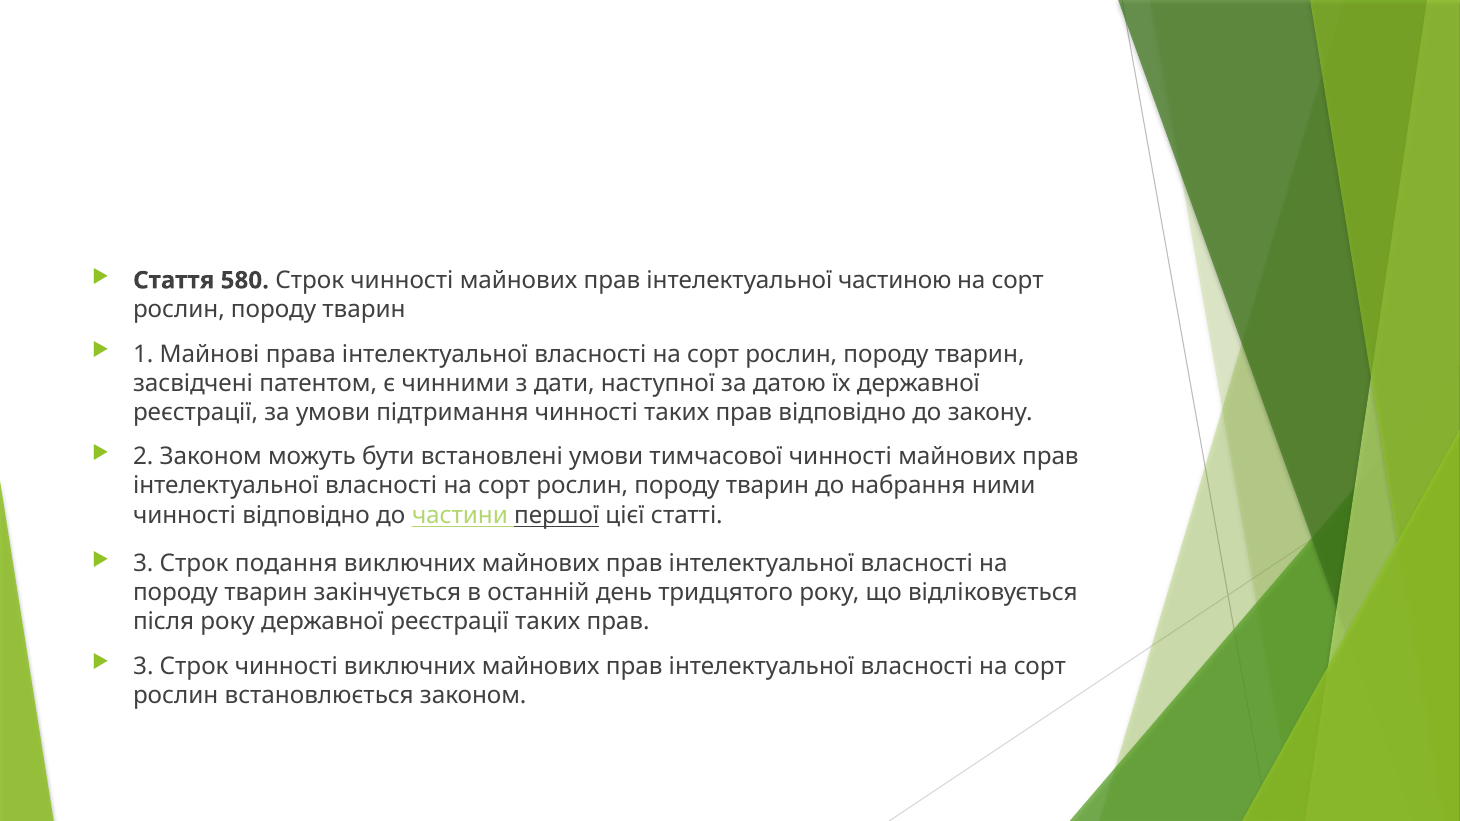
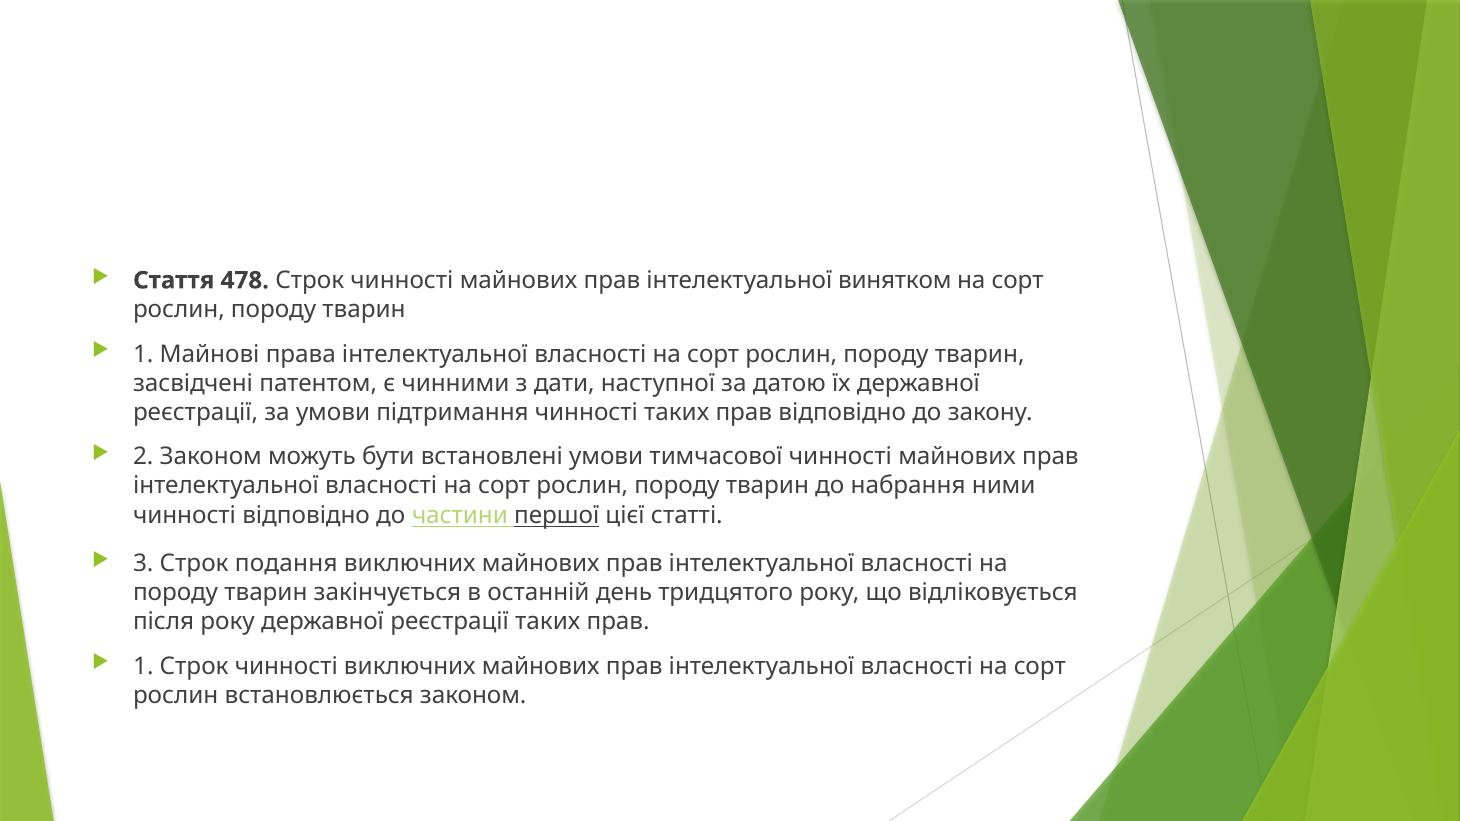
580: 580 -> 478
частиною: частиною -> винятком
3 at (143, 666): 3 -> 1
